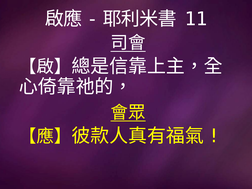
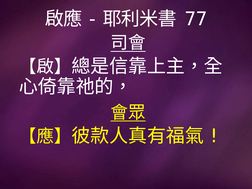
11: 11 -> 77
